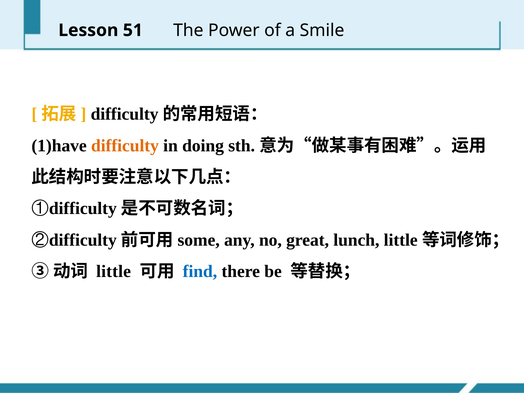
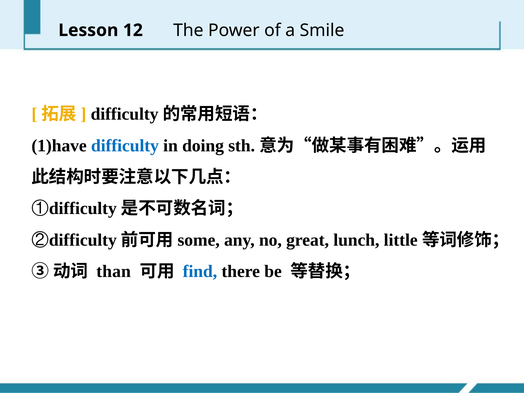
51: 51 -> 12
difficulty colour: orange -> blue
little at (114, 271): little -> than
